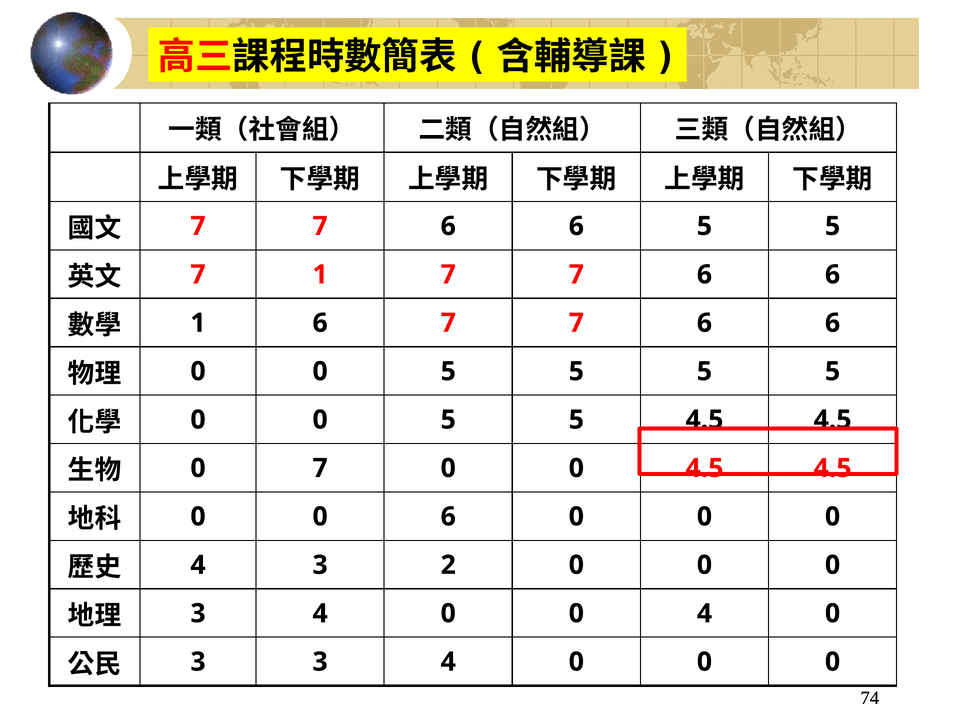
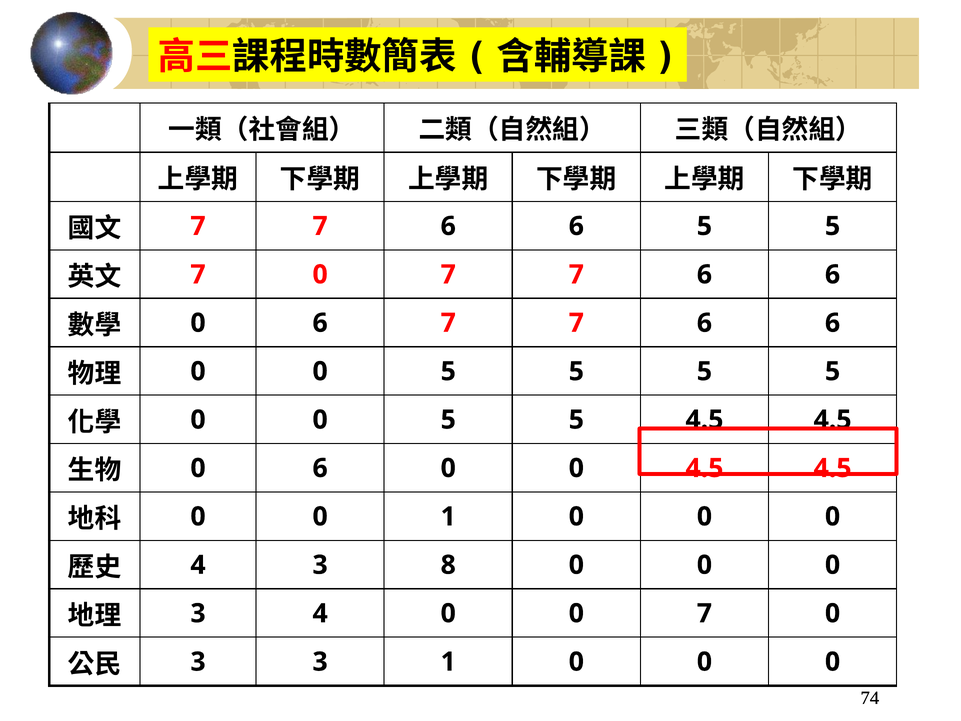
1 at (320, 274): 1 -> 0
1 at (198, 323): 1 -> 0
7 at (320, 468): 7 -> 6
0 6: 6 -> 1
2: 2 -> 8
0 0 4: 4 -> 7
3 3 4: 4 -> 1
